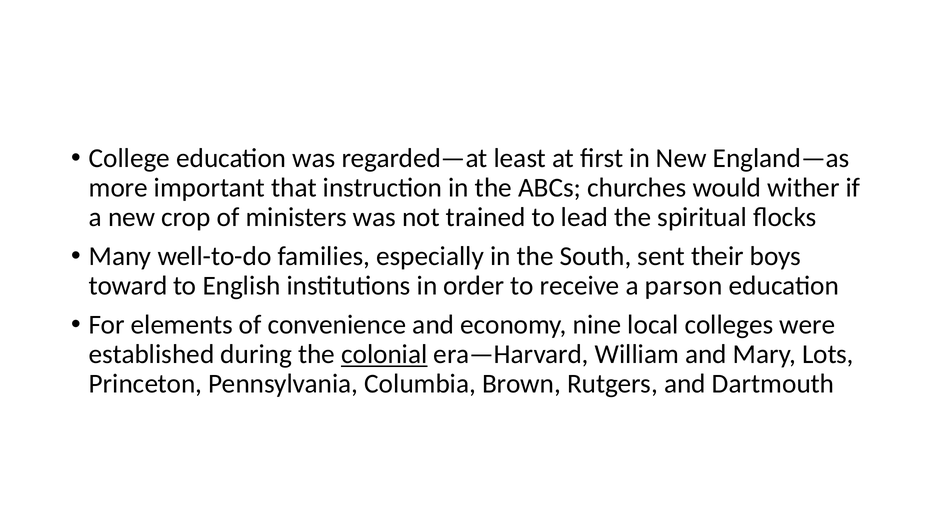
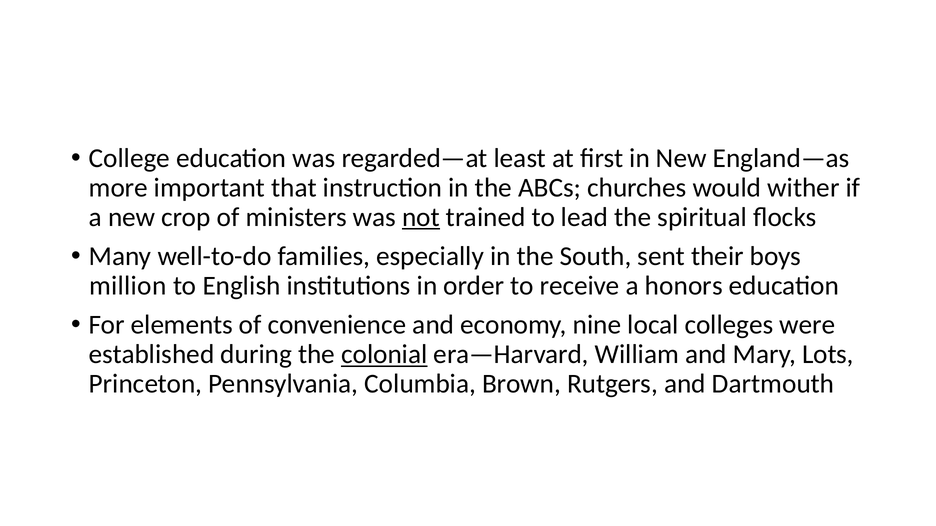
not underline: none -> present
toward: toward -> million
parson: parson -> honors
